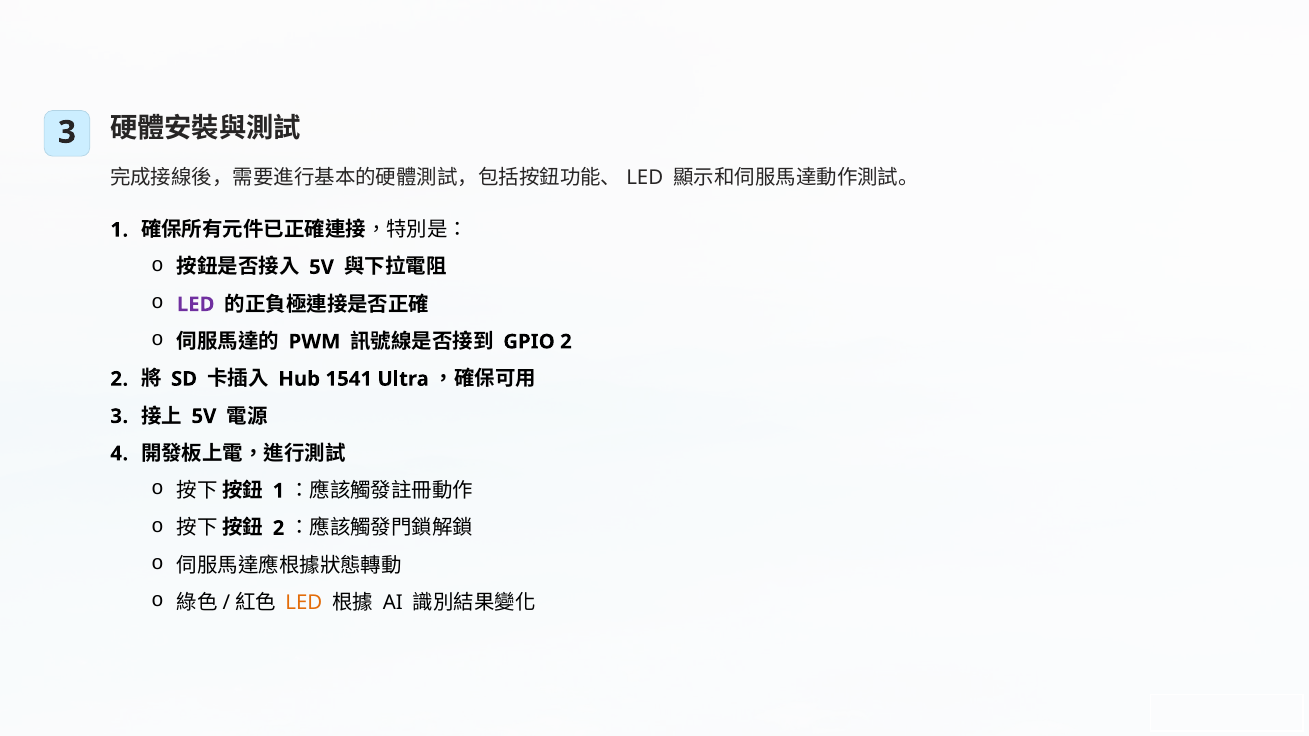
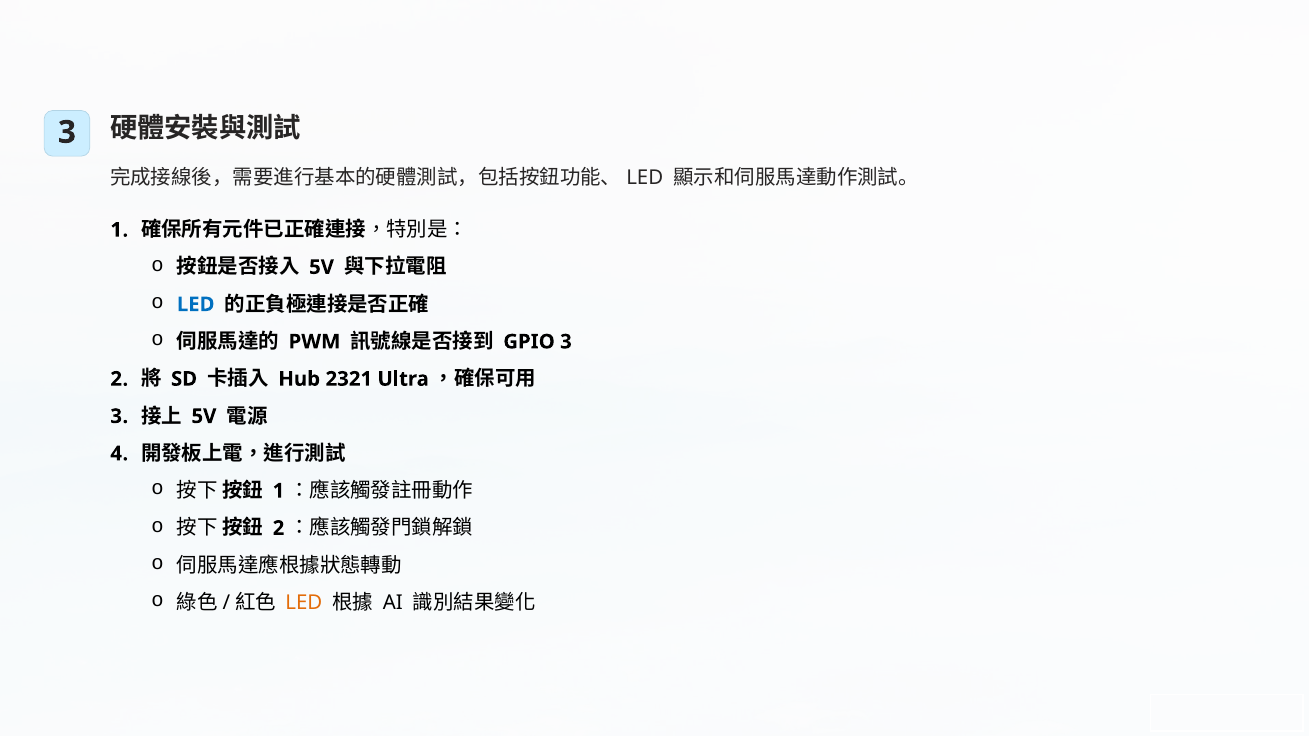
LED at (196, 305) colour: purple -> blue
GPIO 2: 2 -> 3
1541: 1541 -> 2321
